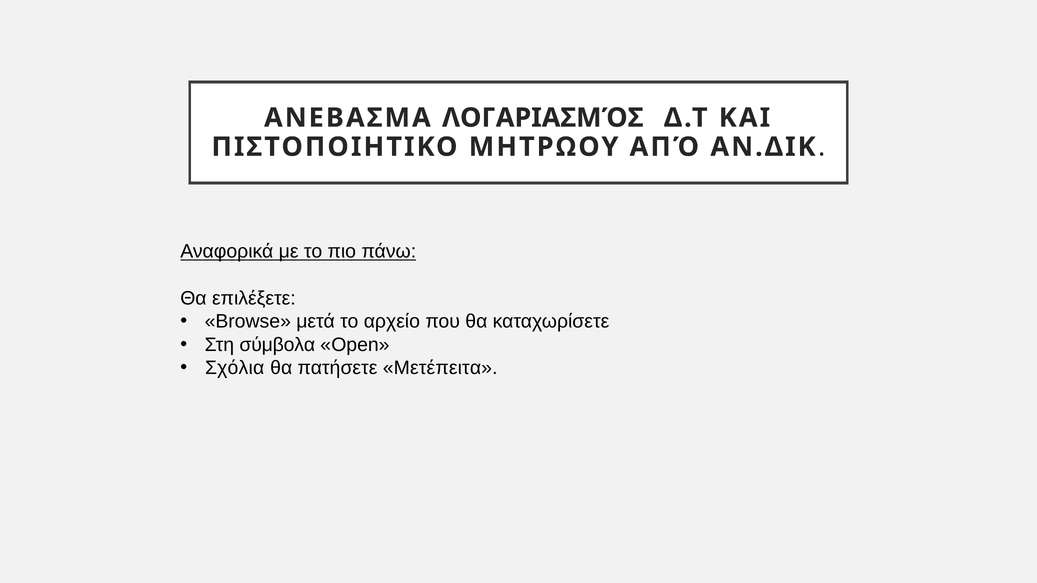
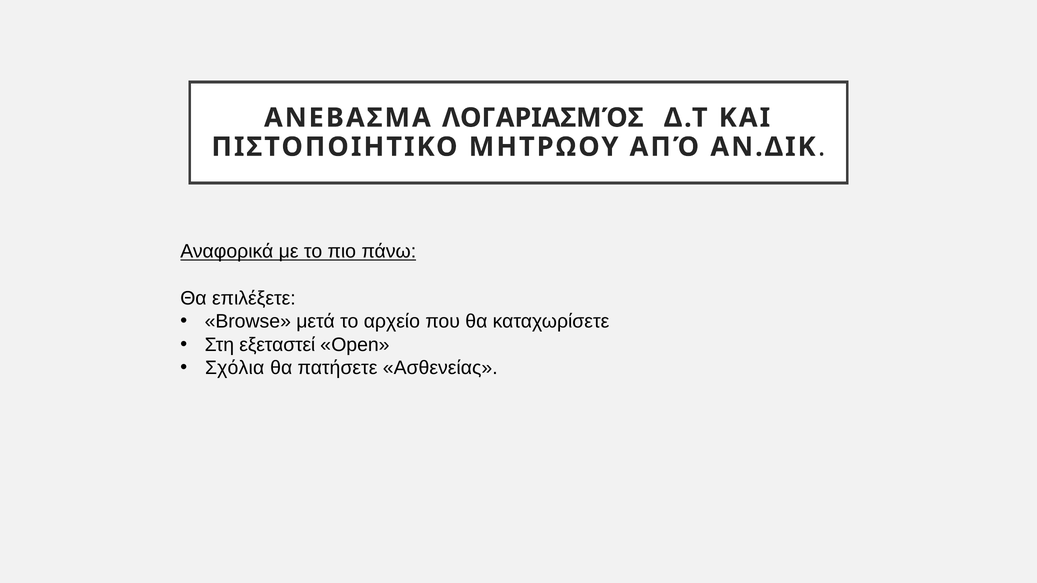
σύμβολα: σύμβολα -> εξεταστεί
Μετέπειτα: Μετέπειτα -> Ασθενείας
